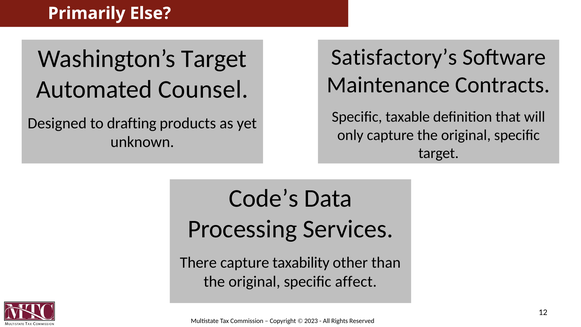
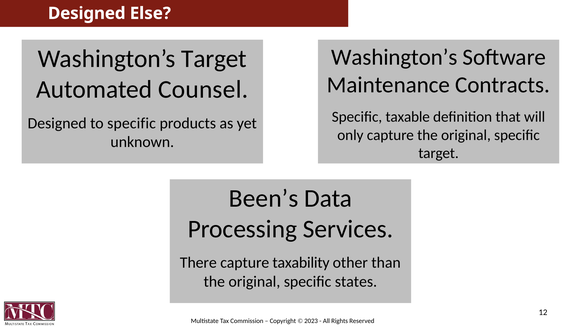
Primarily at (87, 13): Primarily -> Designed
Satisfactory’s at (394, 57): Satisfactory’s -> Washington’s
to drafting: drafting -> specific
Code’s: Code’s -> Been’s
affect: affect -> states
